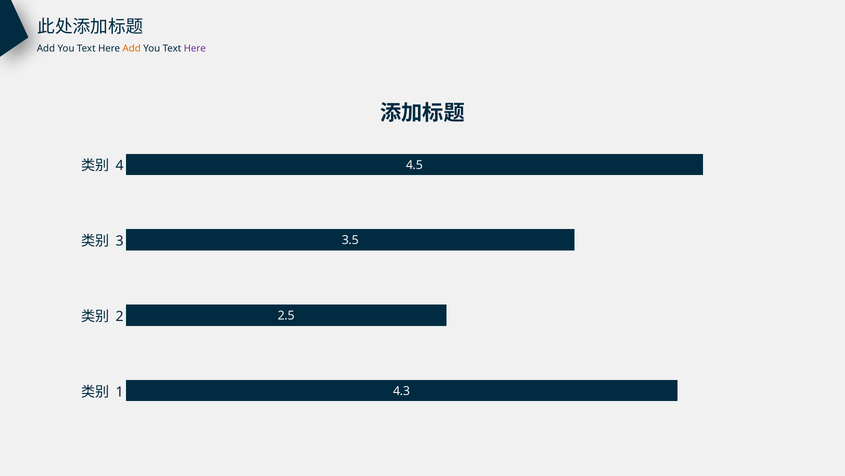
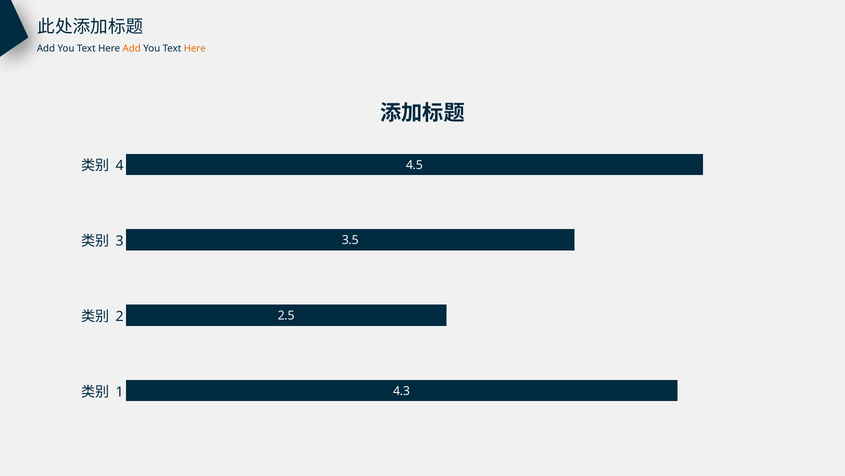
Here at (195, 48) colour: purple -> orange
